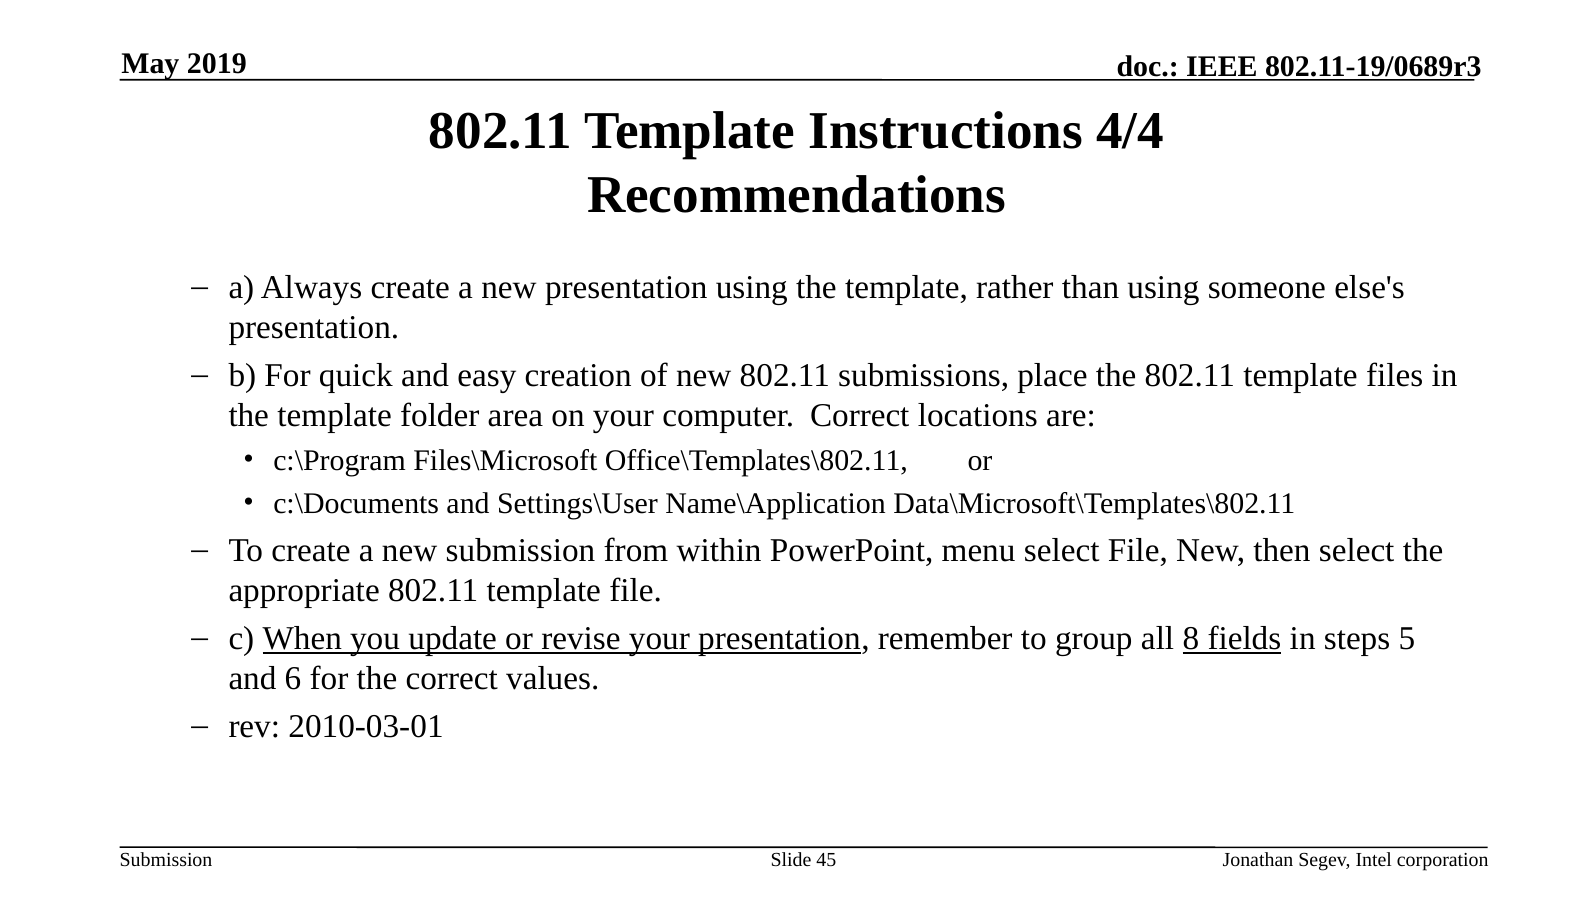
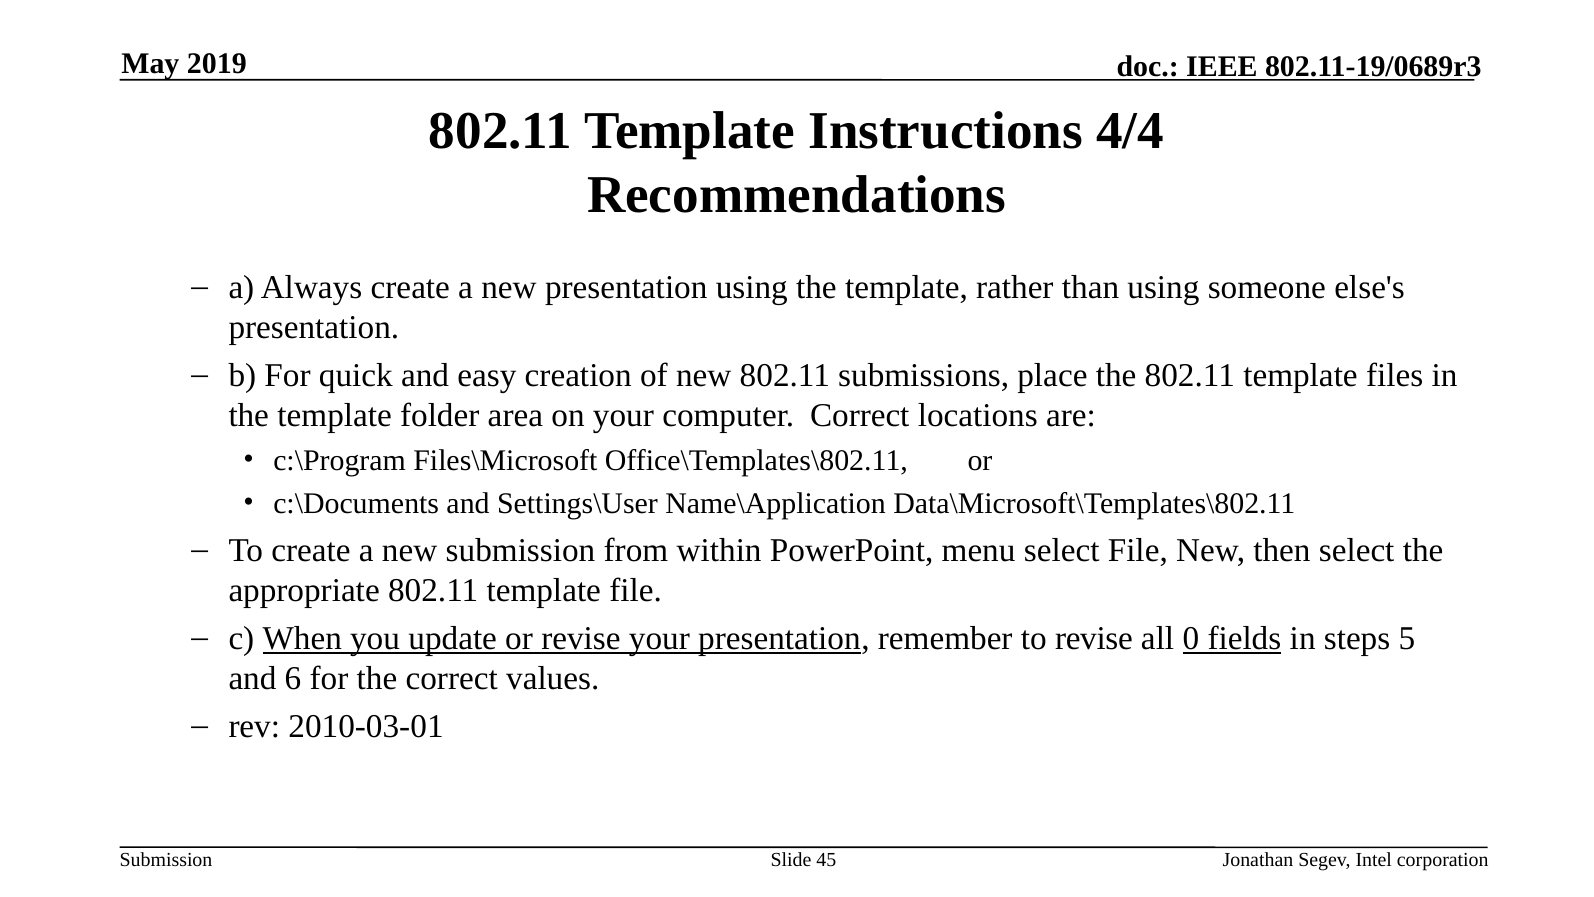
to group: group -> revise
8: 8 -> 0
